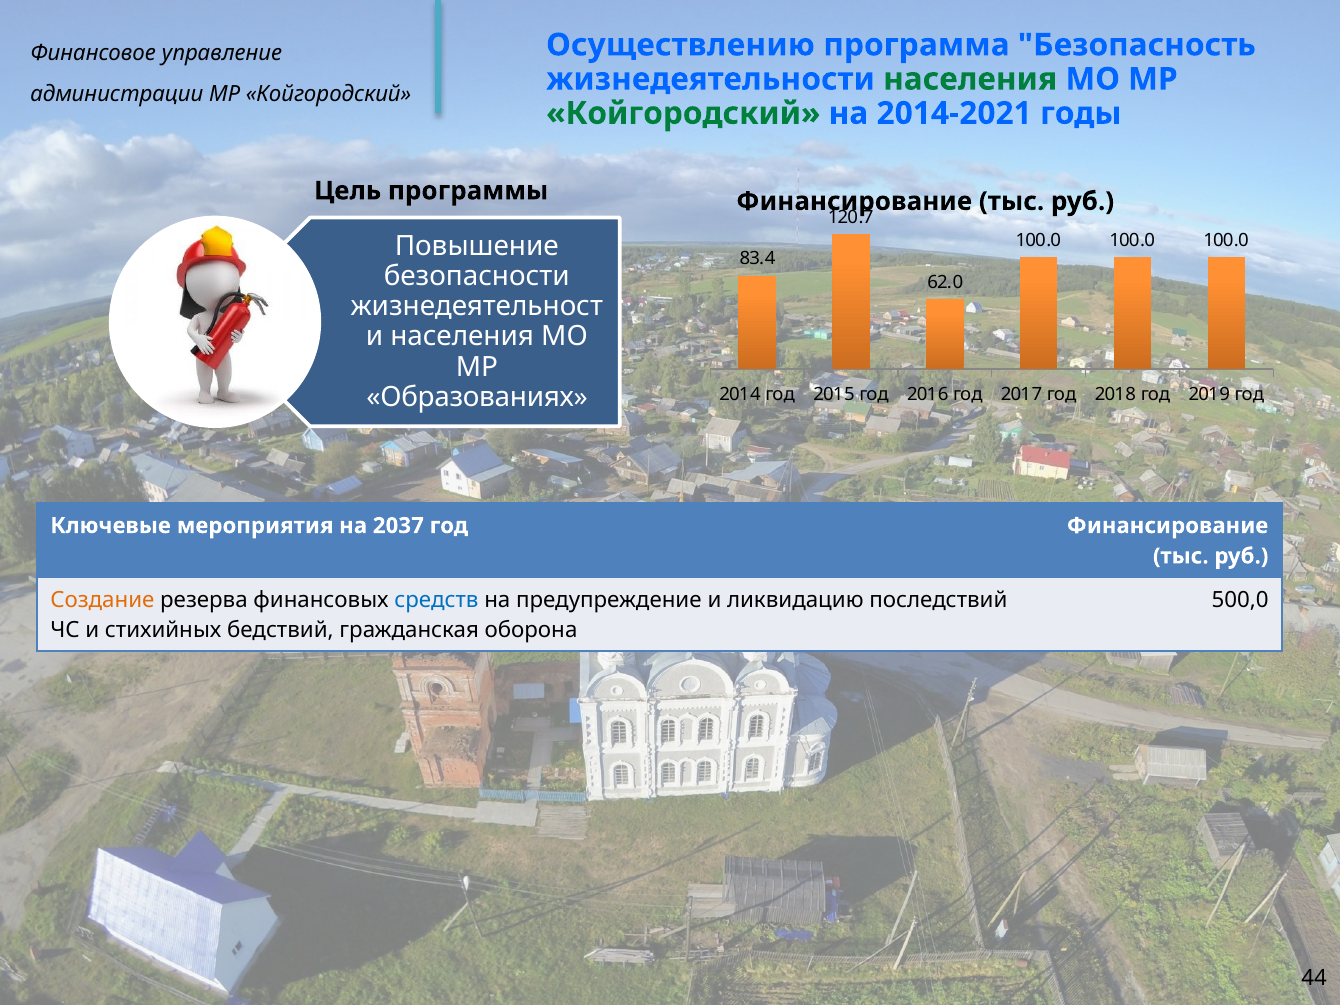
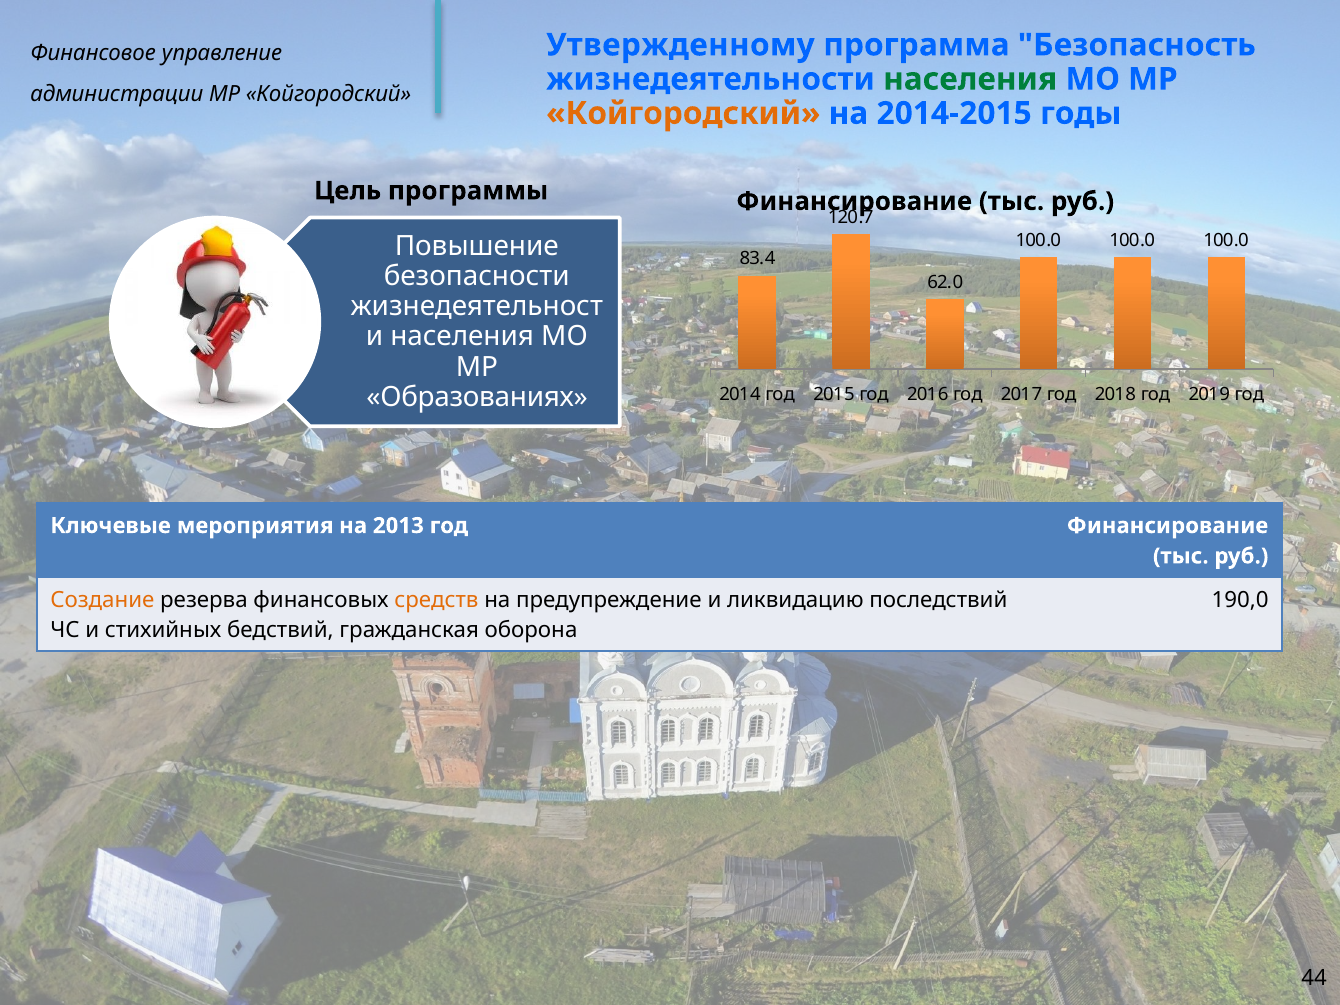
Осуществлению: Осуществлению -> Утвержденному
Койгородский at (683, 113) colour: green -> orange
2014-2021: 2014-2021 -> 2014-2015
2037: 2037 -> 2013
средств colour: blue -> orange
500,0: 500,0 -> 190,0
